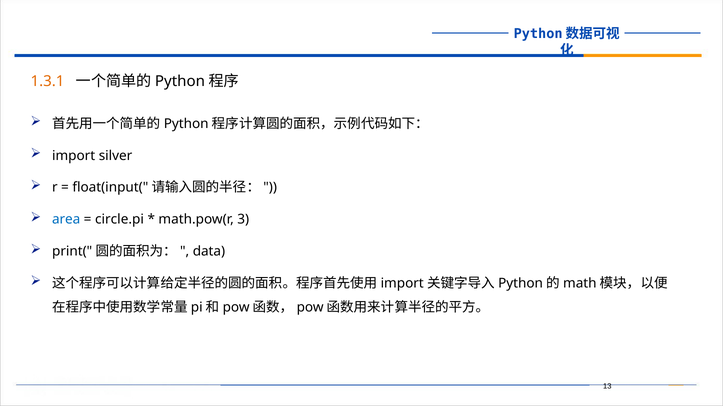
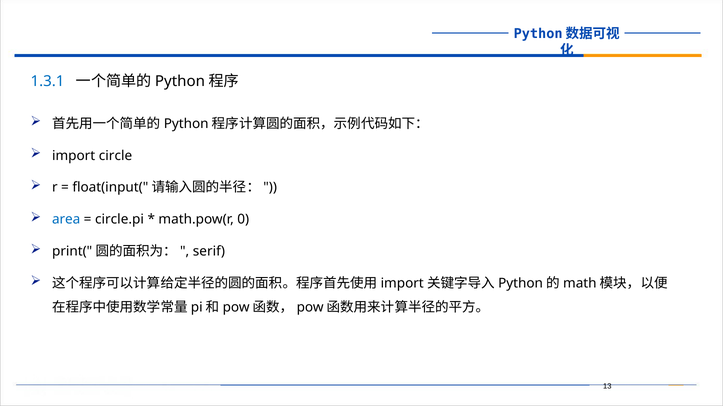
1.3.1 colour: orange -> blue
silver: silver -> circle
3: 3 -> 0
data: data -> serif
